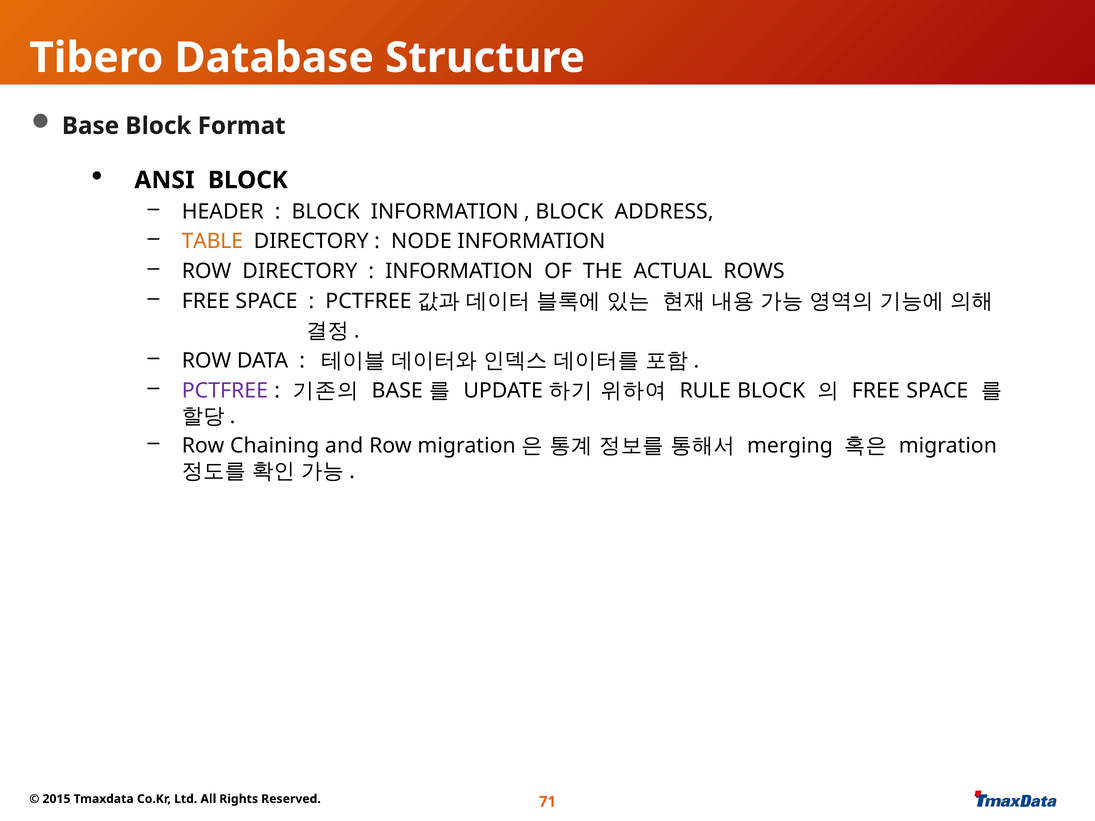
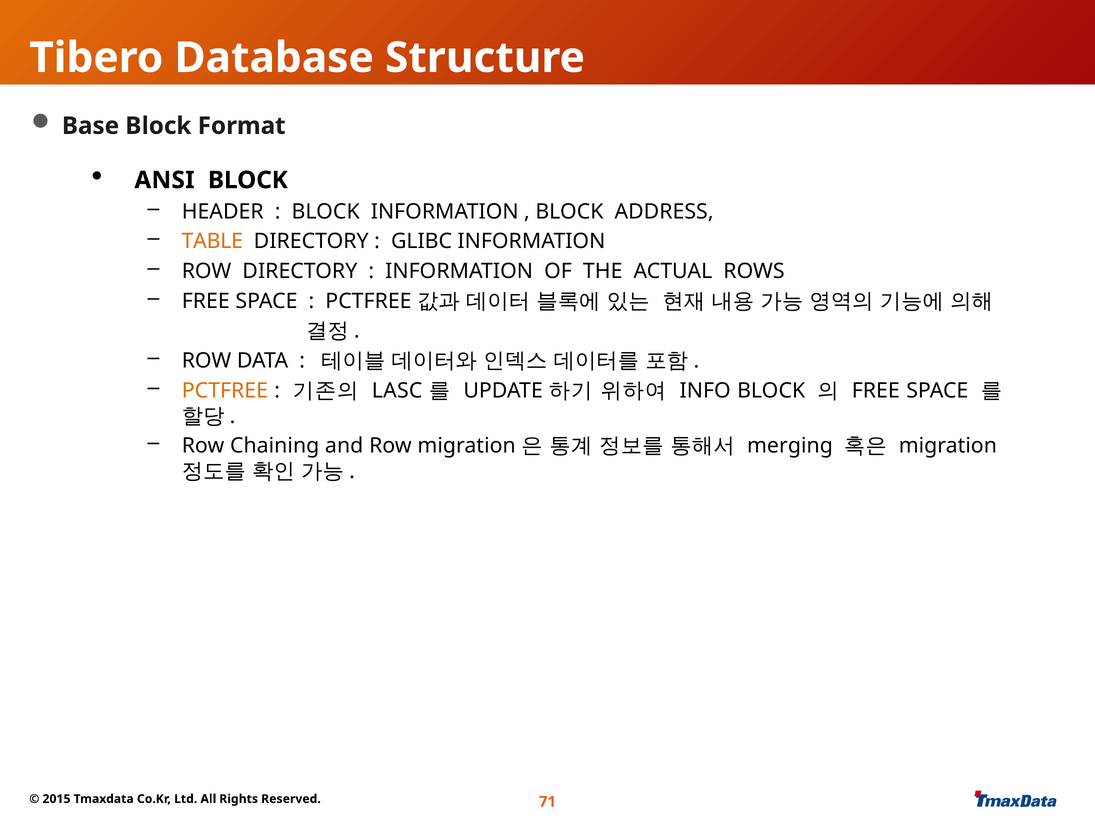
NODE: NODE -> GLIBC
PCTFREE at (225, 391) colour: purple -> orange
BASE at (397, 391): BASE -> LASC
RULE: RULE -> INFO
